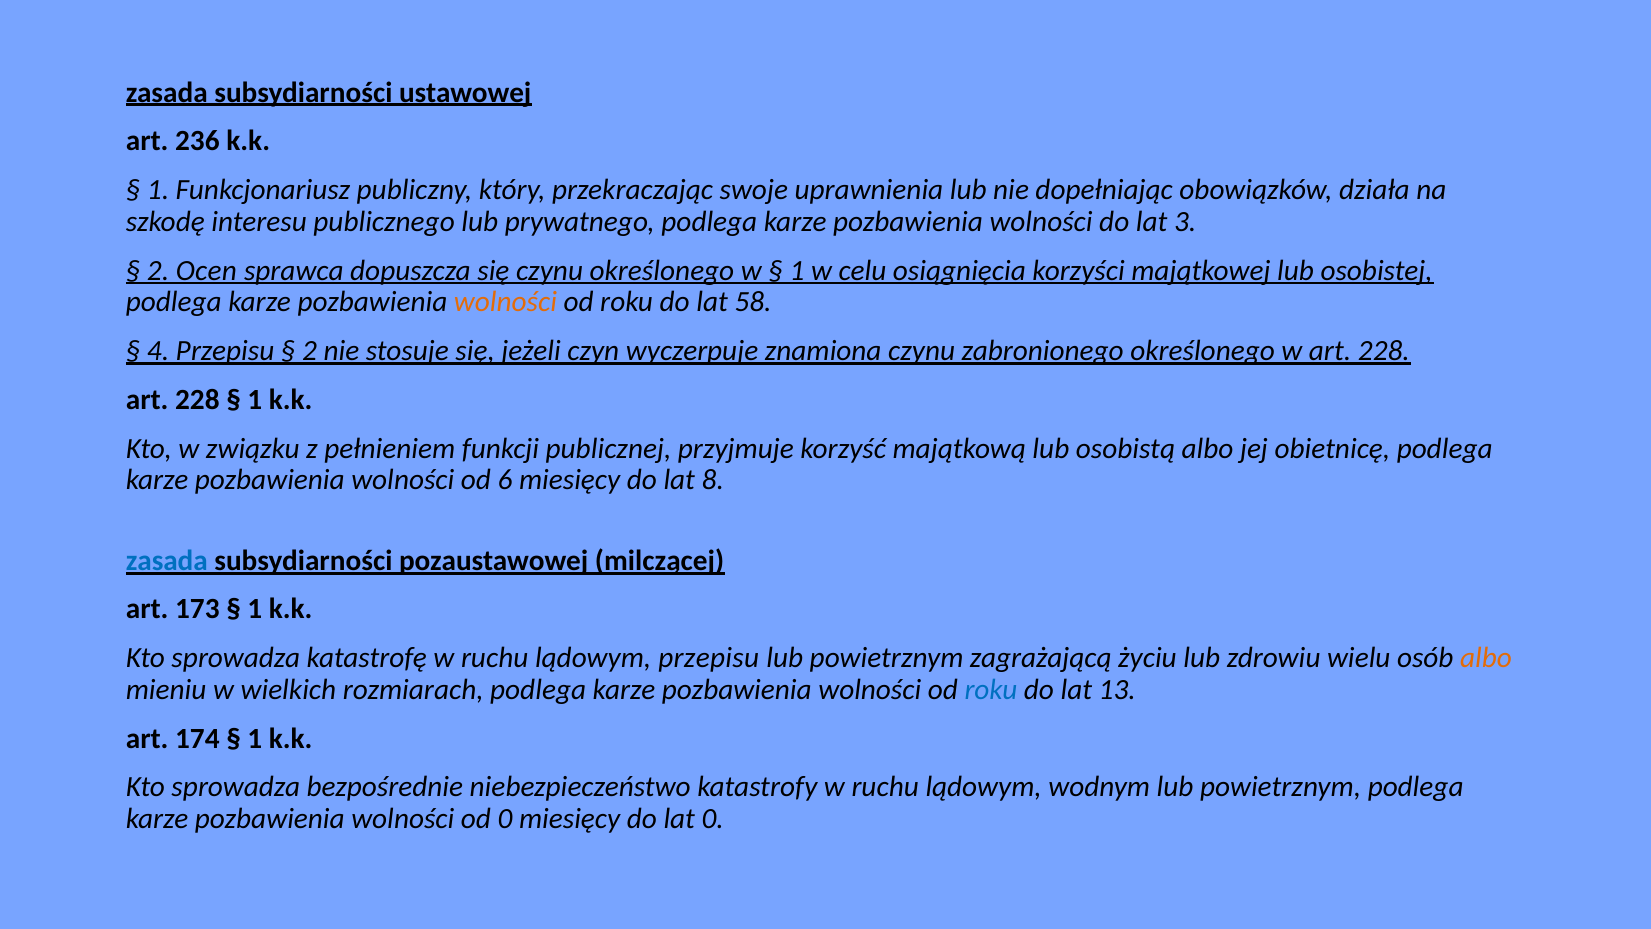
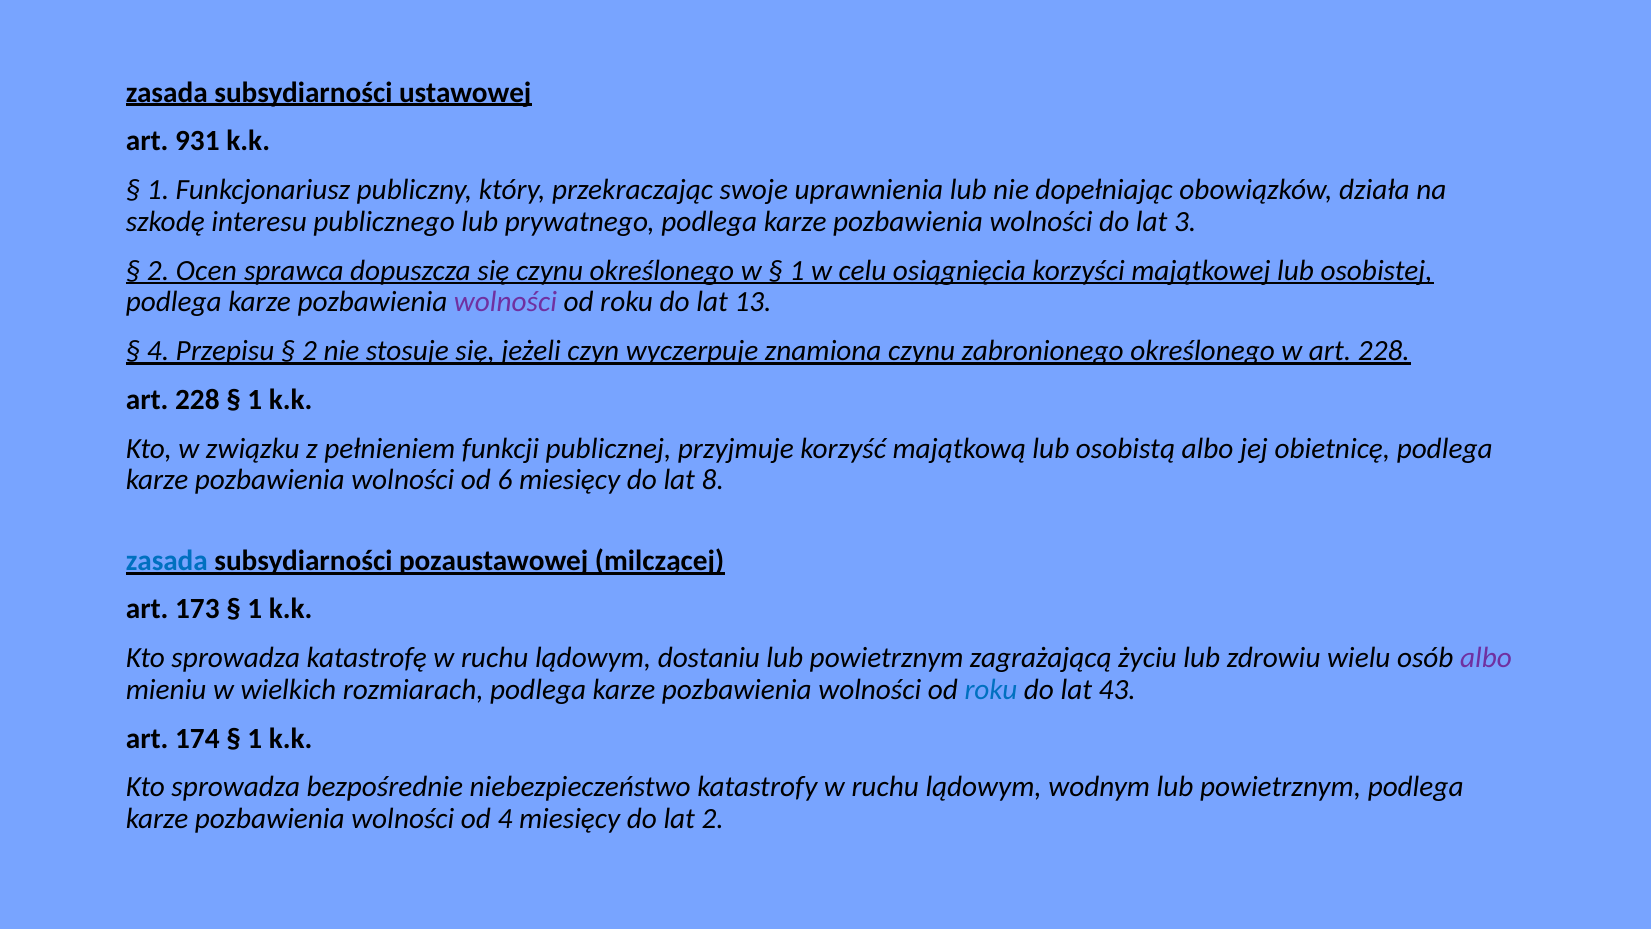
236: 236 -> 931
wolności at (505, 302) colour: orange -> purple
58: 58 -> 13
lądowym przepisu: przepisu -> dostaniu
albo at (1486, 658) colour: orange -> purple
13: 13 -> 43
od 0: 0 -> 4
lat 0: 0 -> 2
